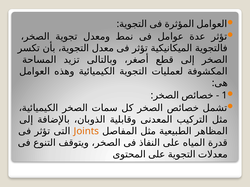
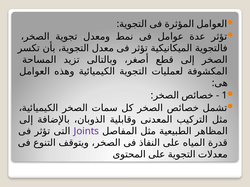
Joints colour: orange -> purple
